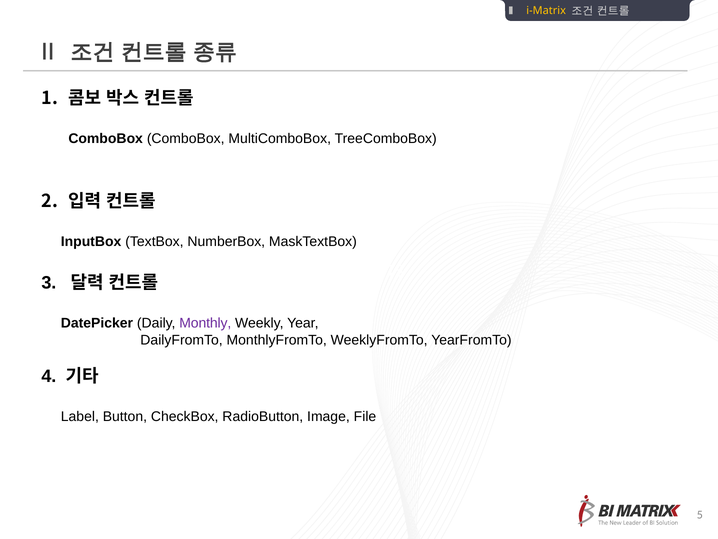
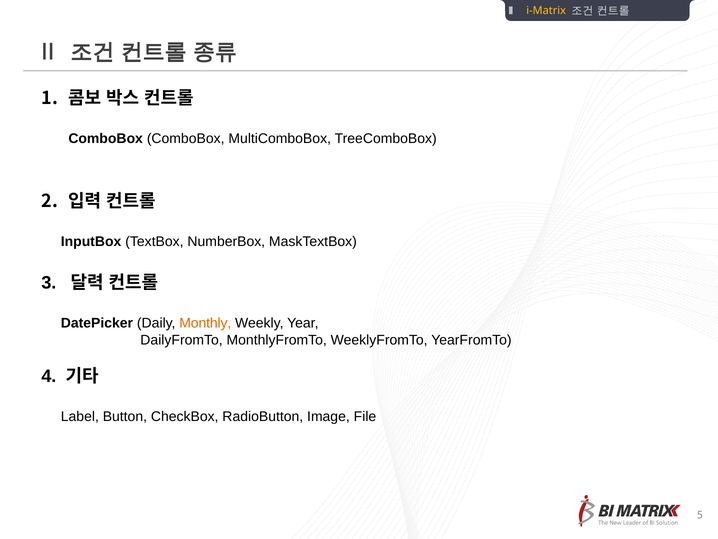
Monthly colour: purple -> orange
